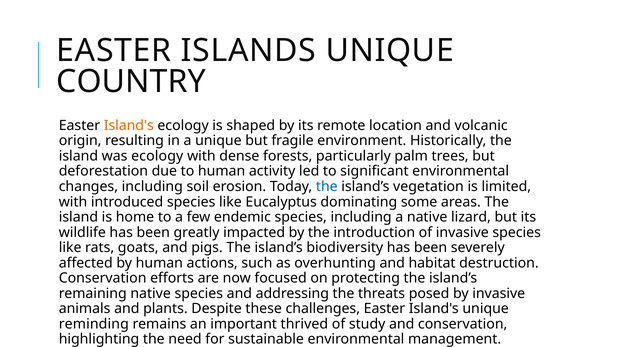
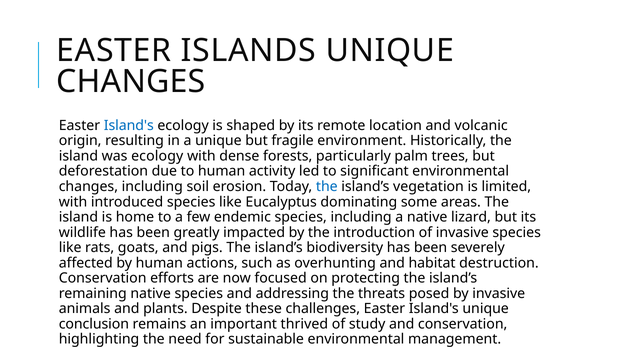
COUNTRY at (131, 82): COUNTRY -> CHANGES
Island's at (129, 126) colour: orange -> blue
reminding: reminding -> conclusion
